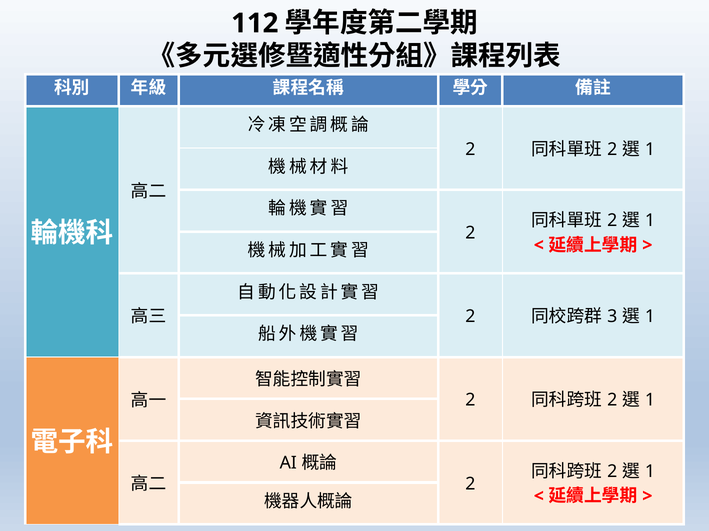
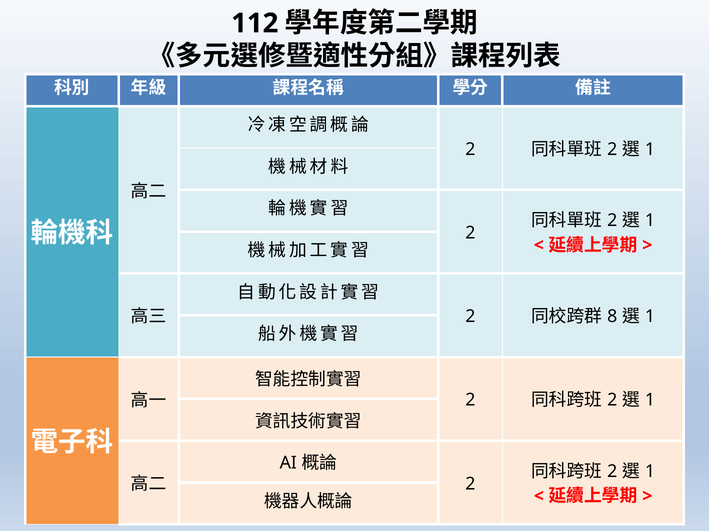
3: 3 -> 8
